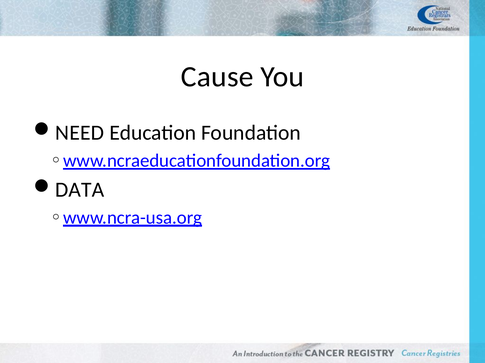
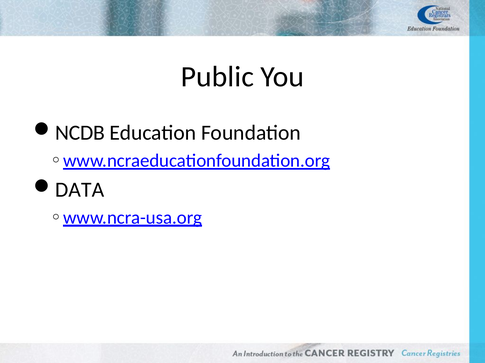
Cause: Cause -> Public
NEED: NEED -> NCDB
